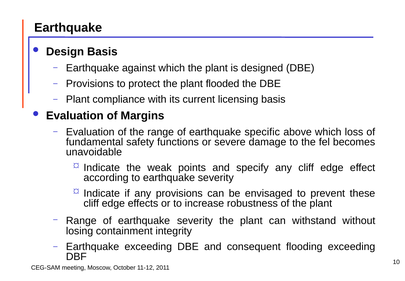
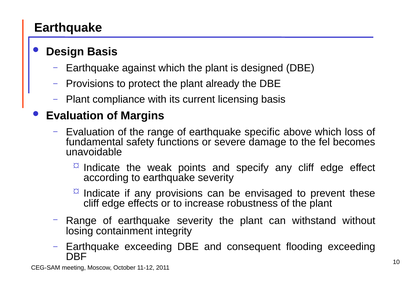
flooded: flooded -> already
